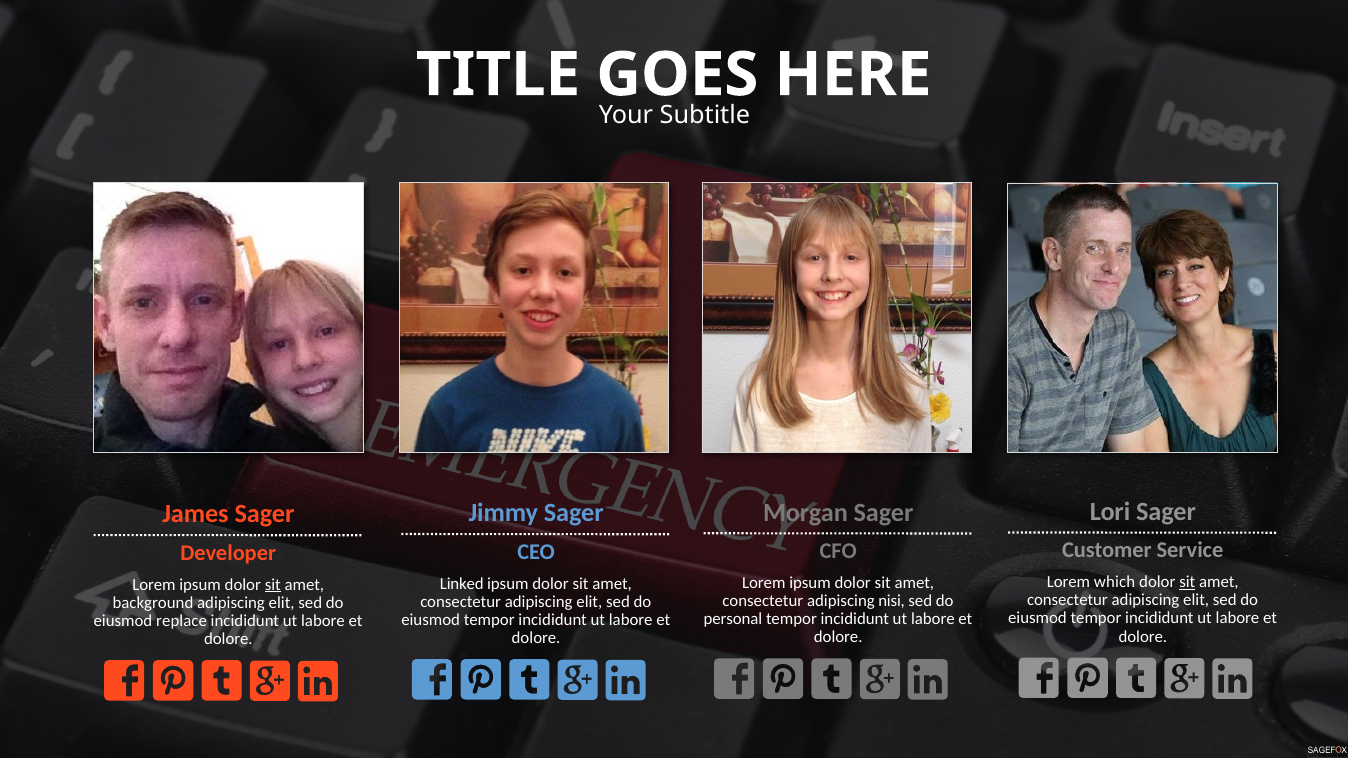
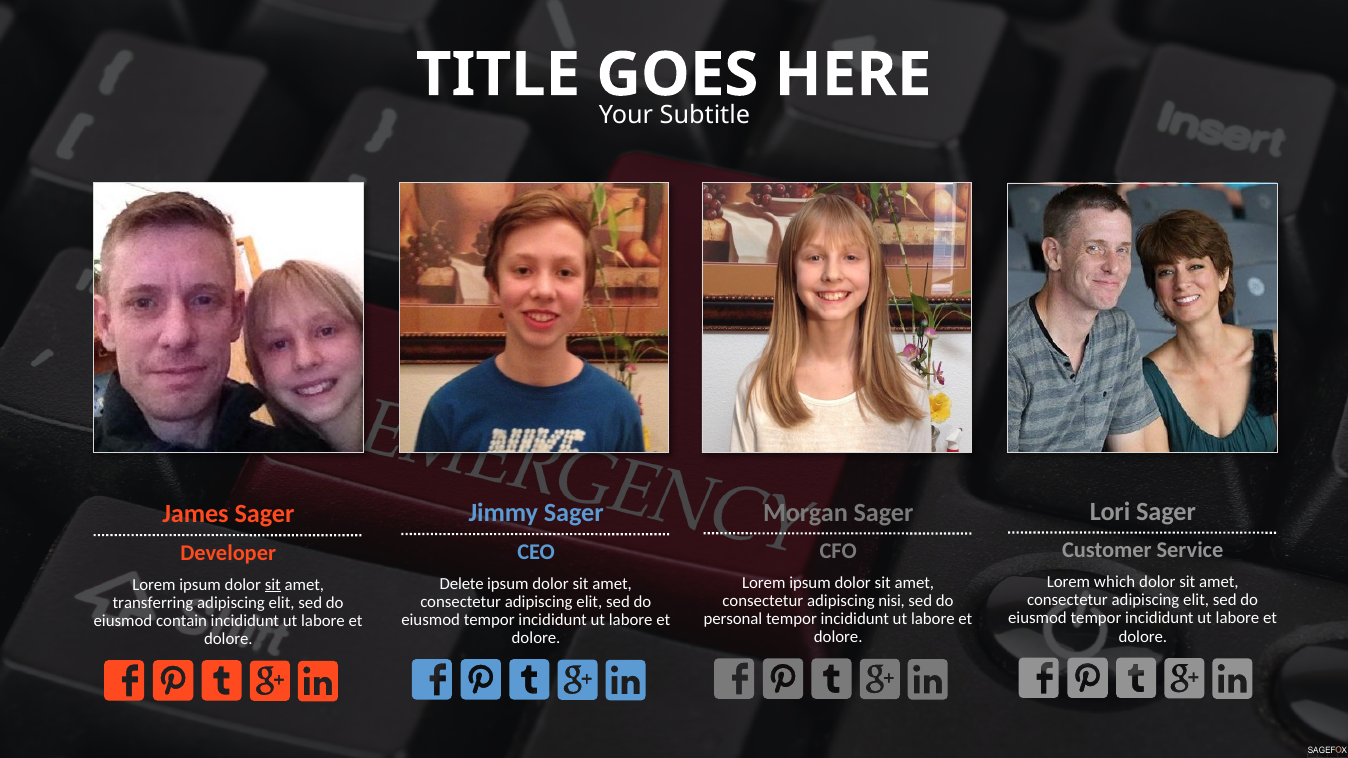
sit at (1187, 582) underline: present -> none
Linked: Linked -> Delete
background: background -> transferring
replace: replace -> contain
